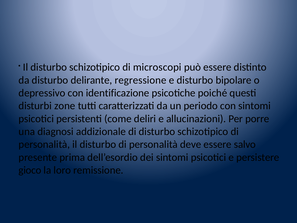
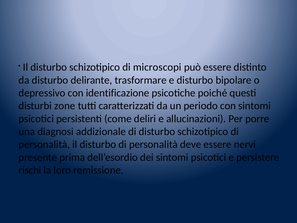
regressione: regressione -> trasformare
salvo: salvo -> nervi
gioco: gioco -> rischi
